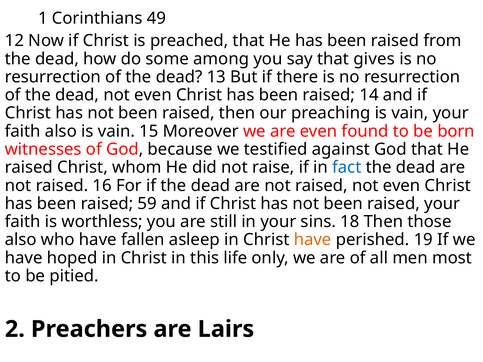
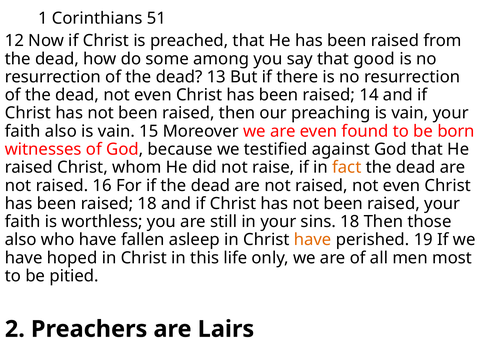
49: 49 -> 51
gives: gives -> good
fact colour: blue -> orange
raised 59: 59 -> 18
